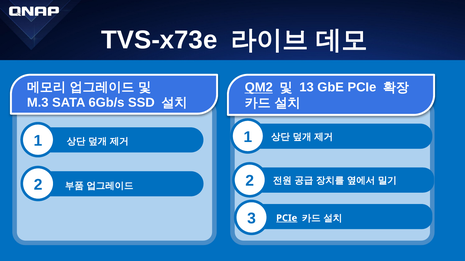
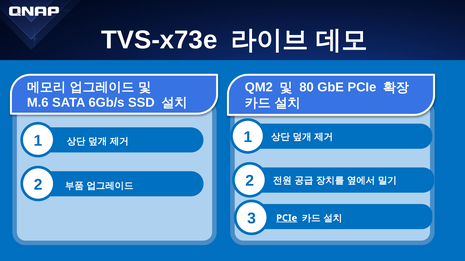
QM2 underline: present -> none
13: 13 -> 80
M.3: M.3 -> M.6
